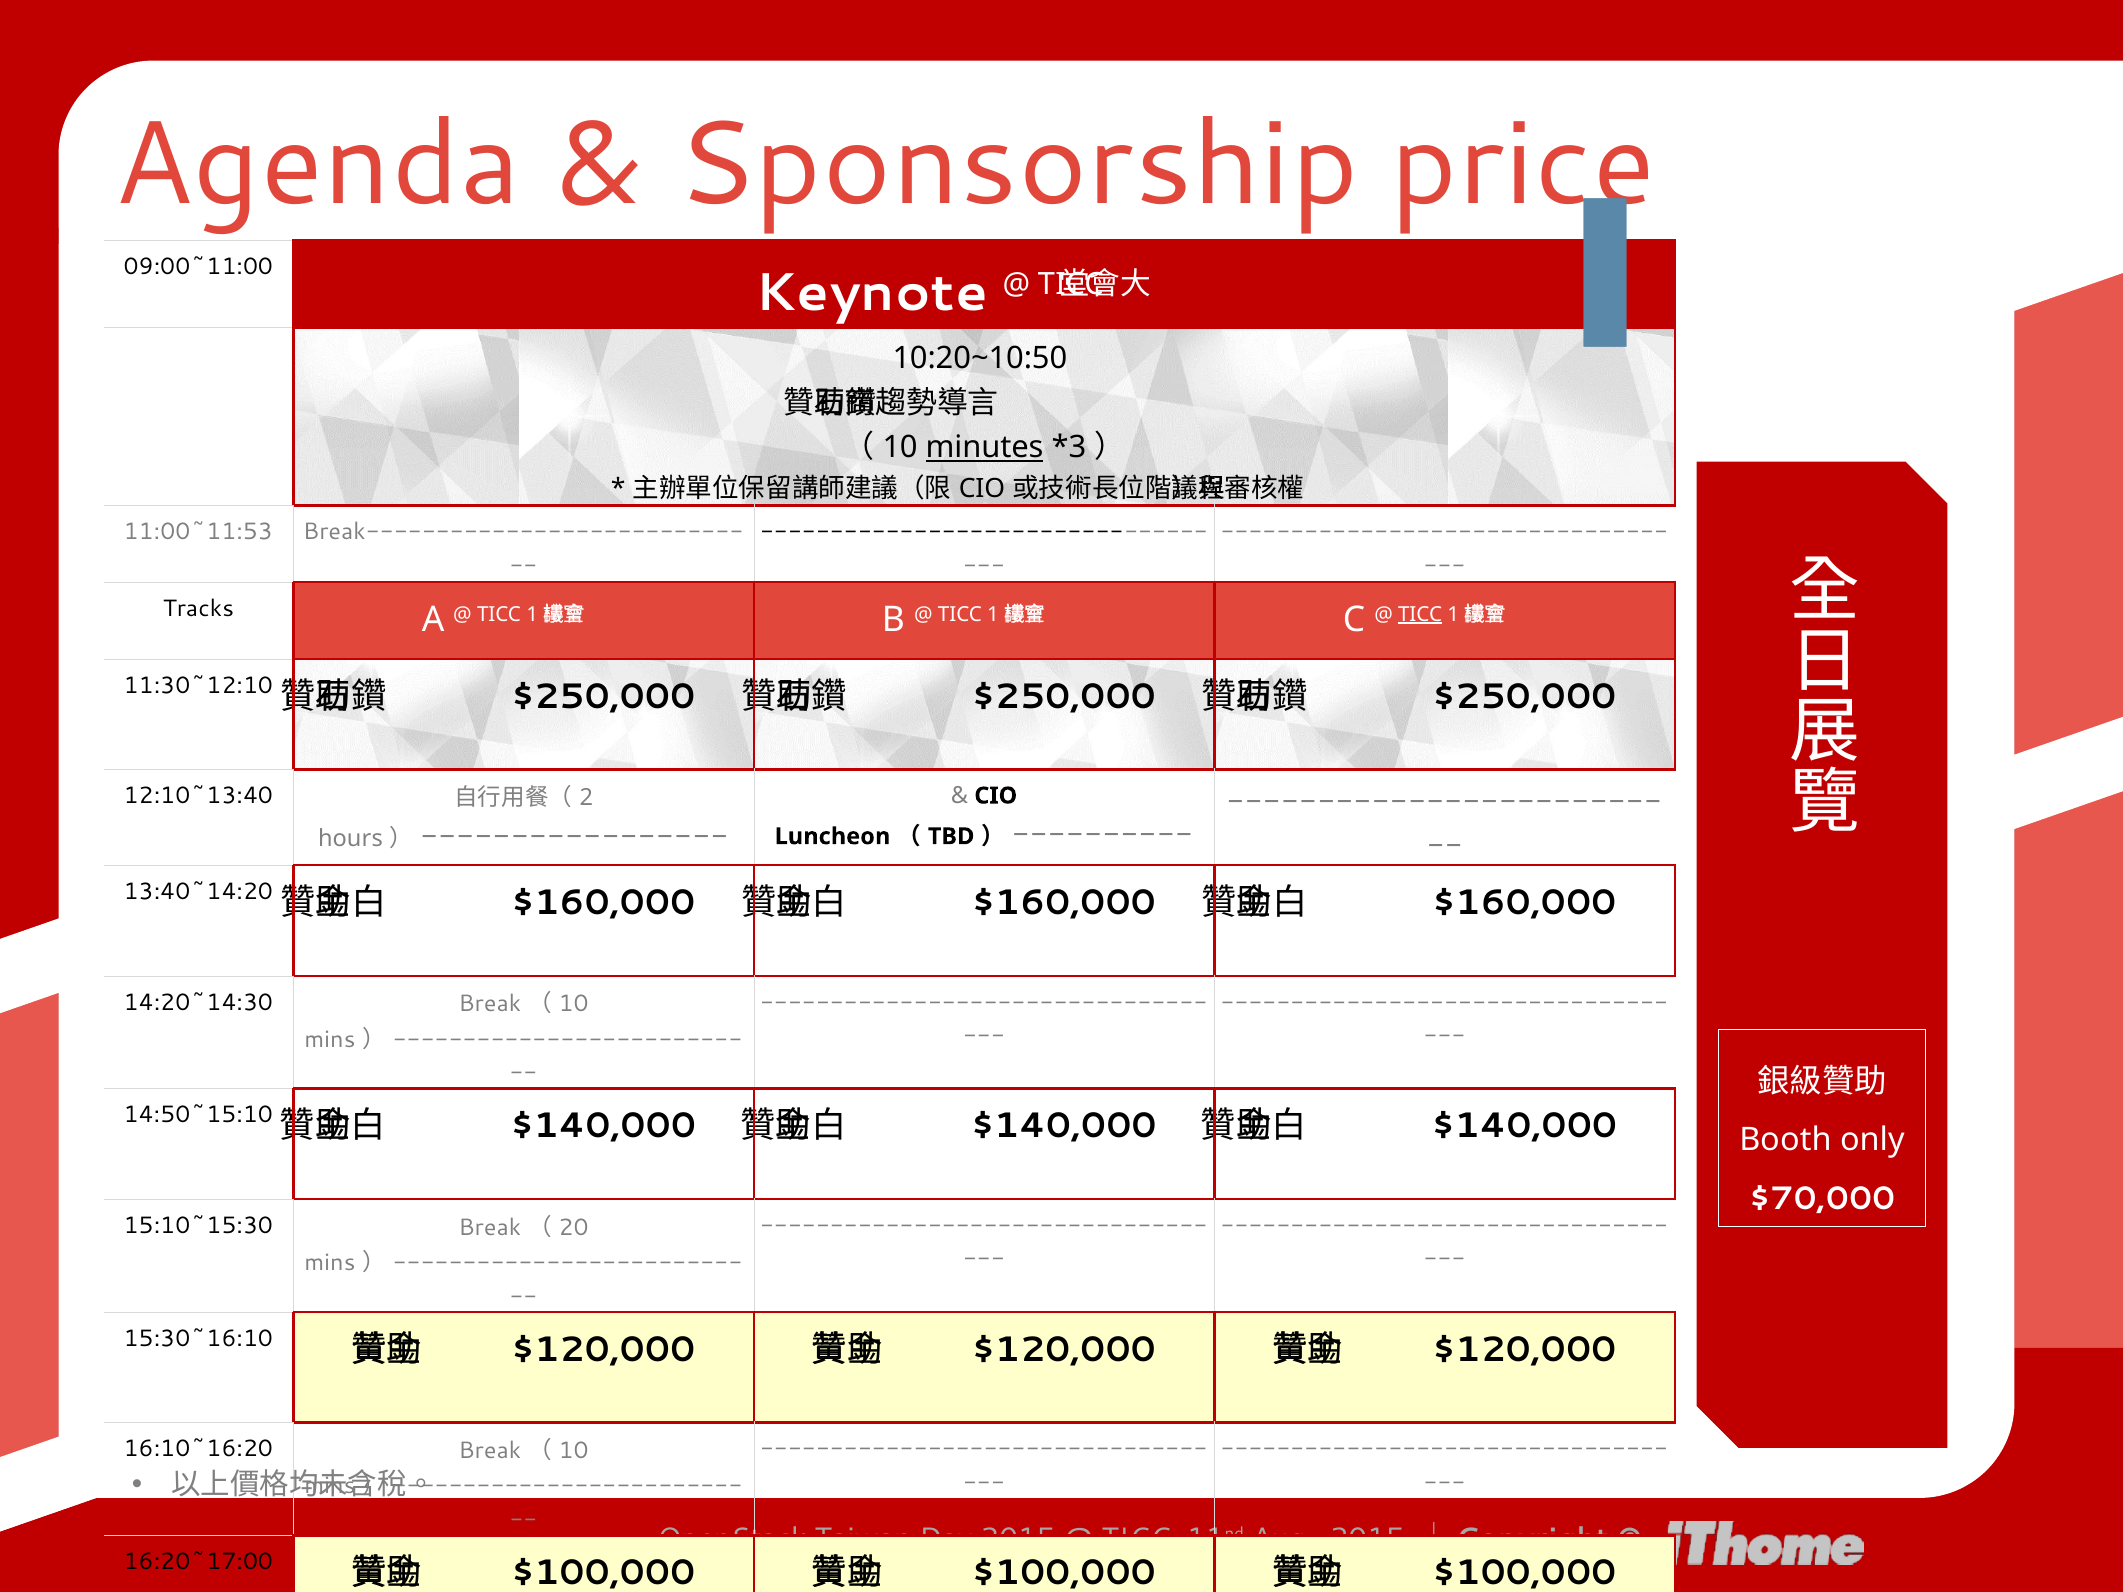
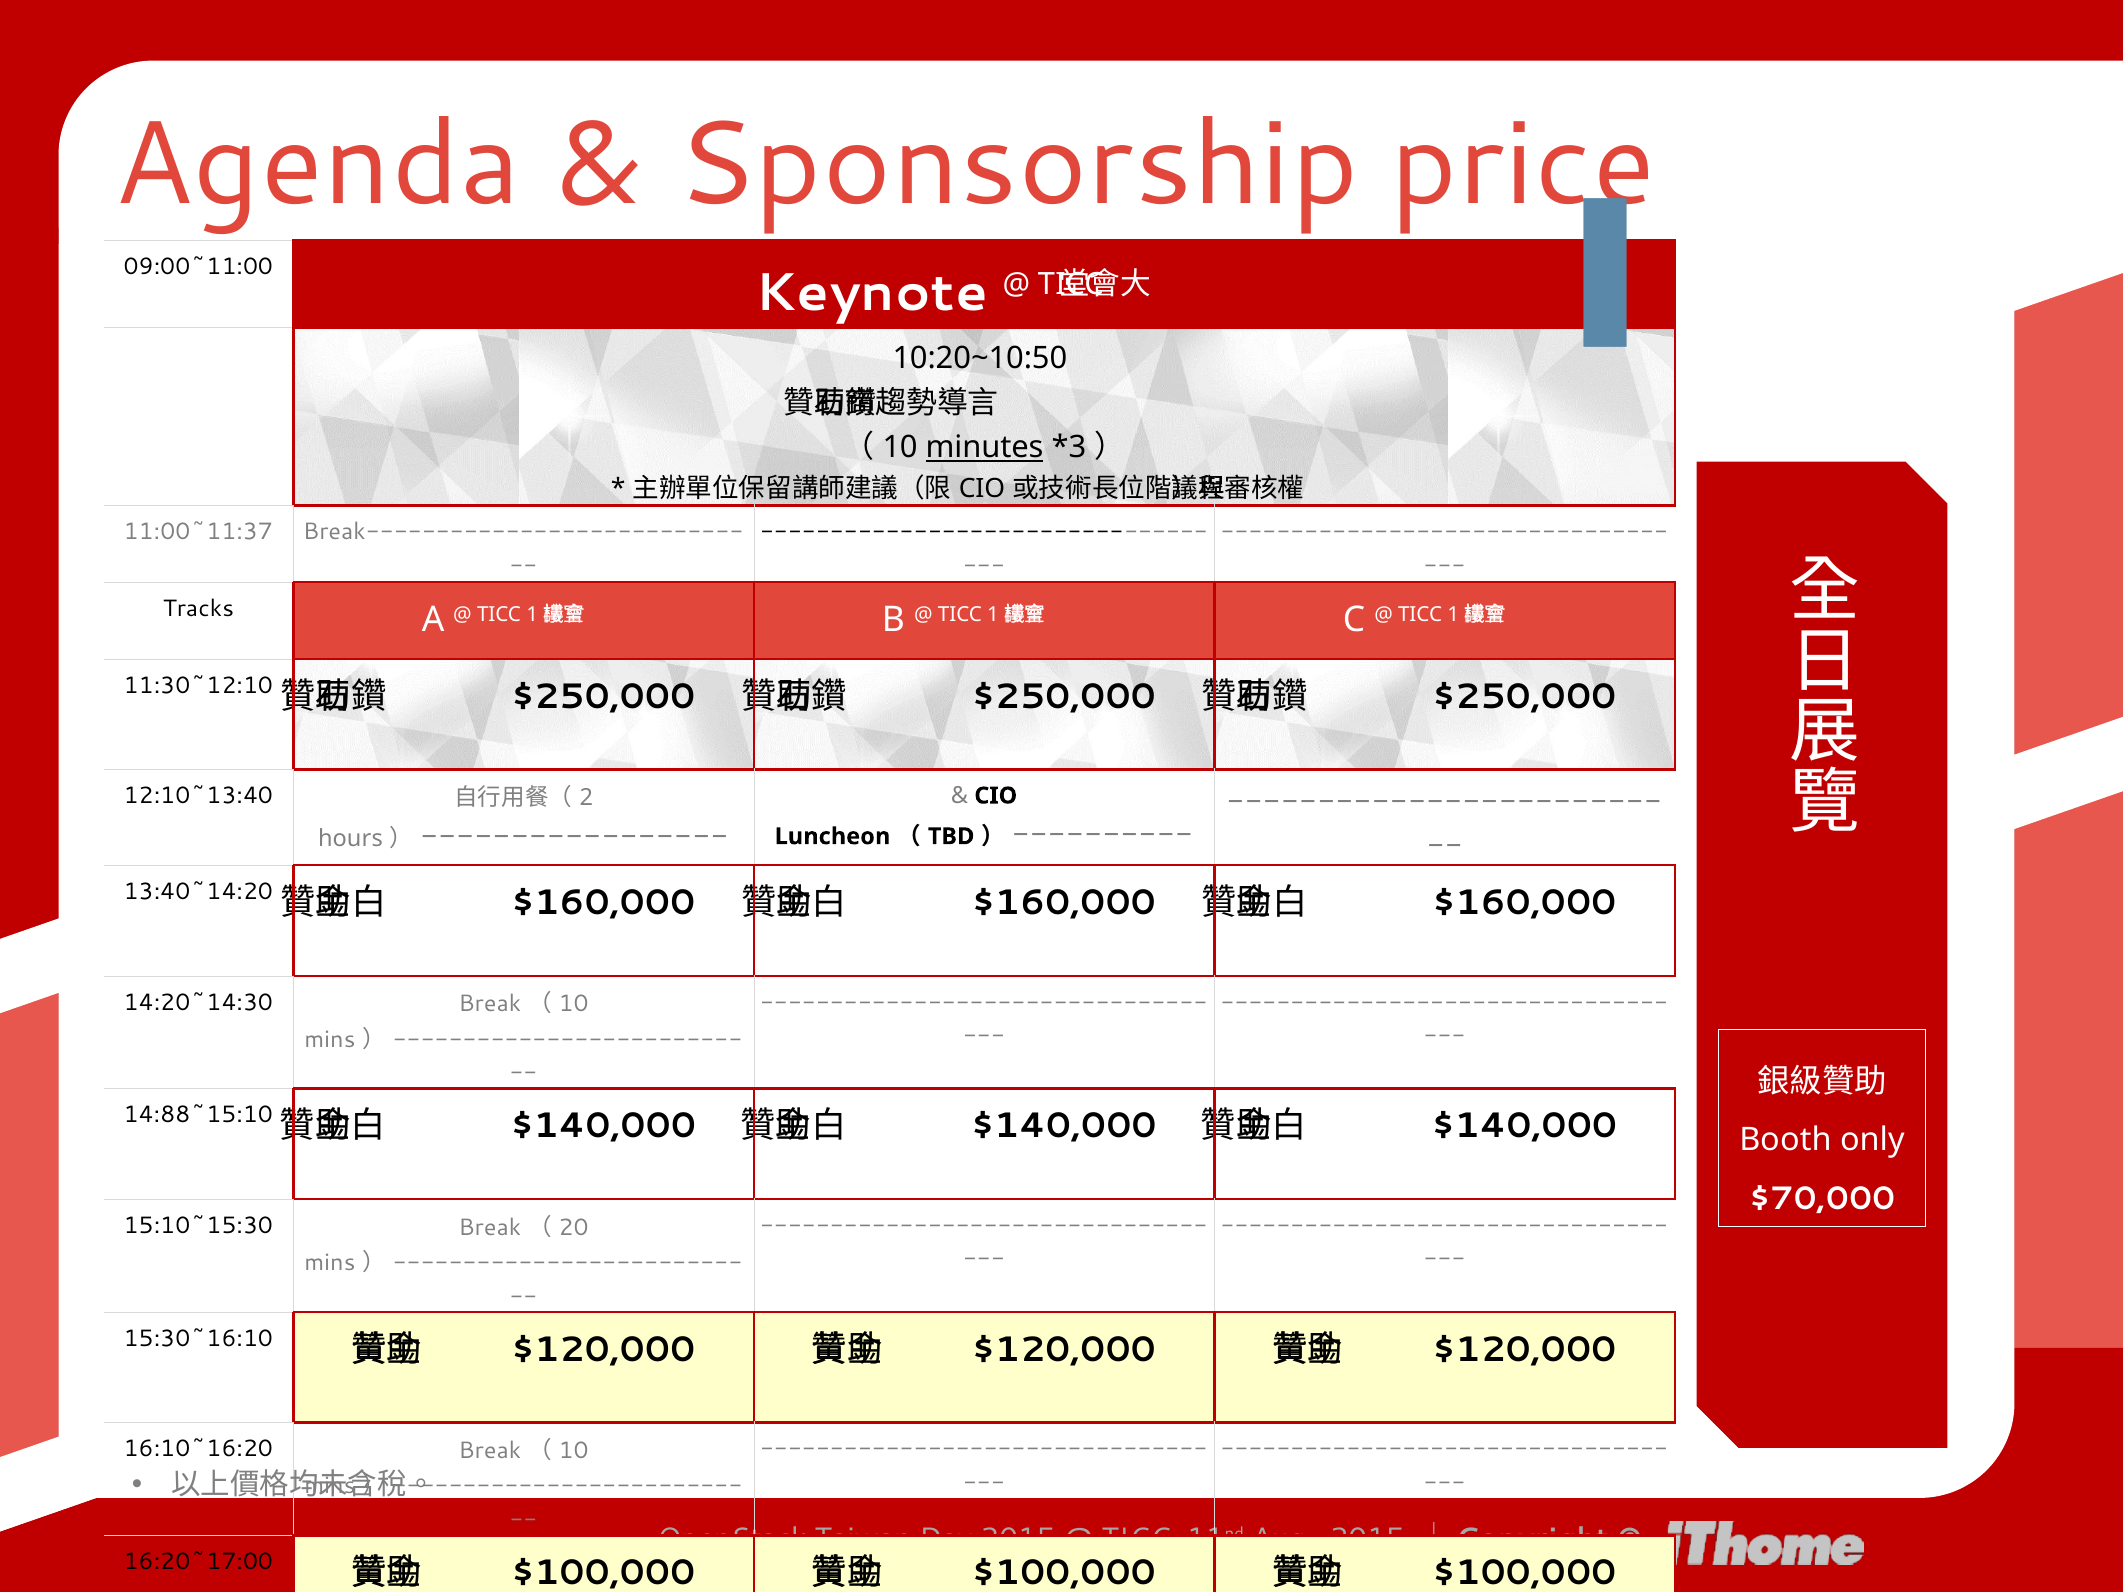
11:00~11:53: 11:00~11:53 -> 11:00~11:37
TICC at (1420, 614) underline: present -> none
14:50~15:10: 14:50~15:10 -> 14:88~15:10
